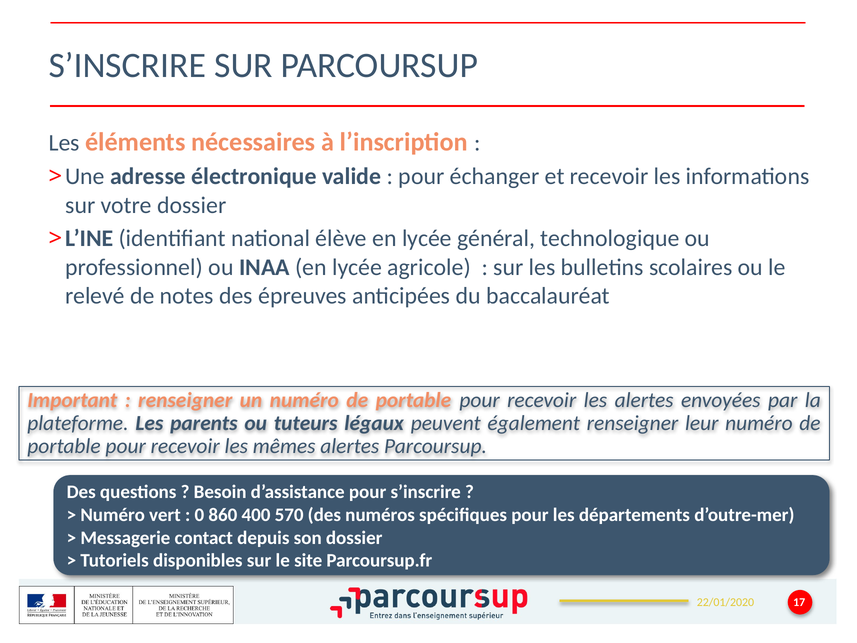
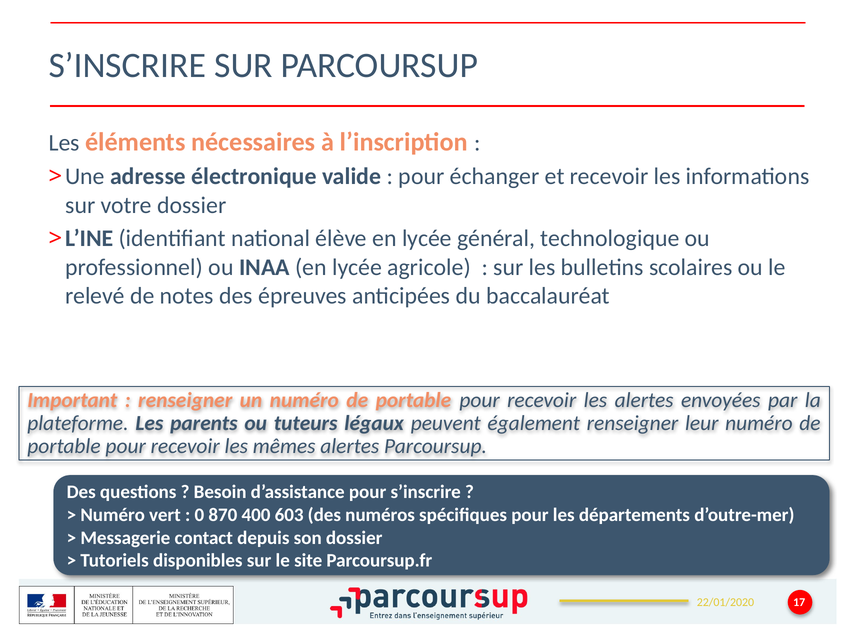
860: 860 -> 870
570: 570 -> 603
